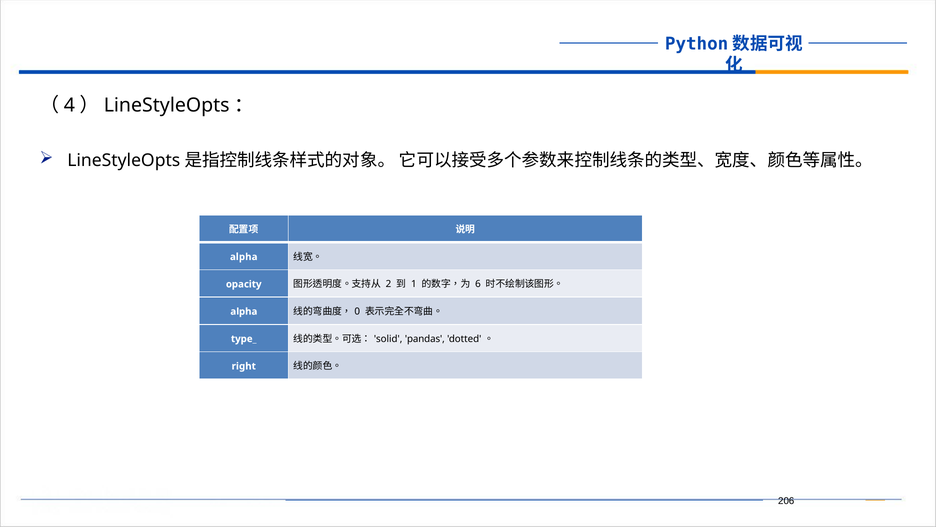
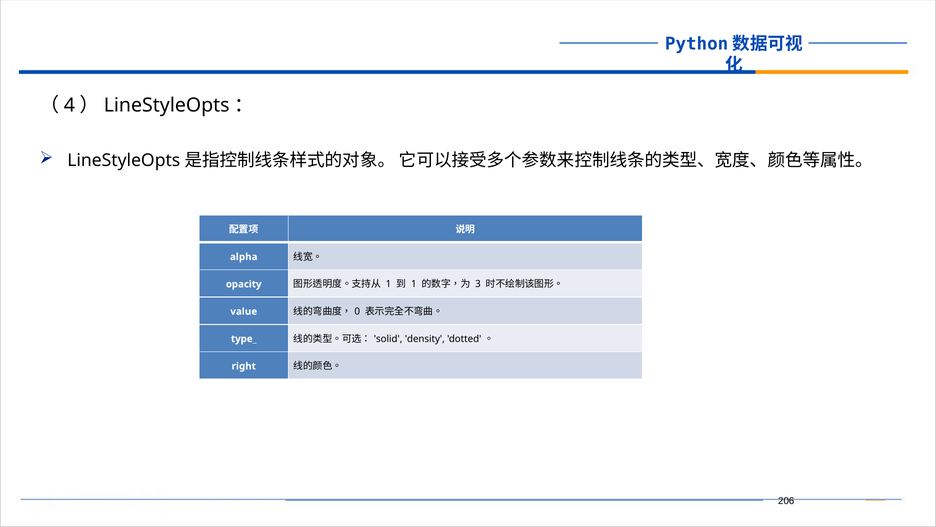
2 at (388, 284): 2 -> 1
6: 6 -> 3
alpha at (244, 311): alpha -> value
pandas: pandas -> density
